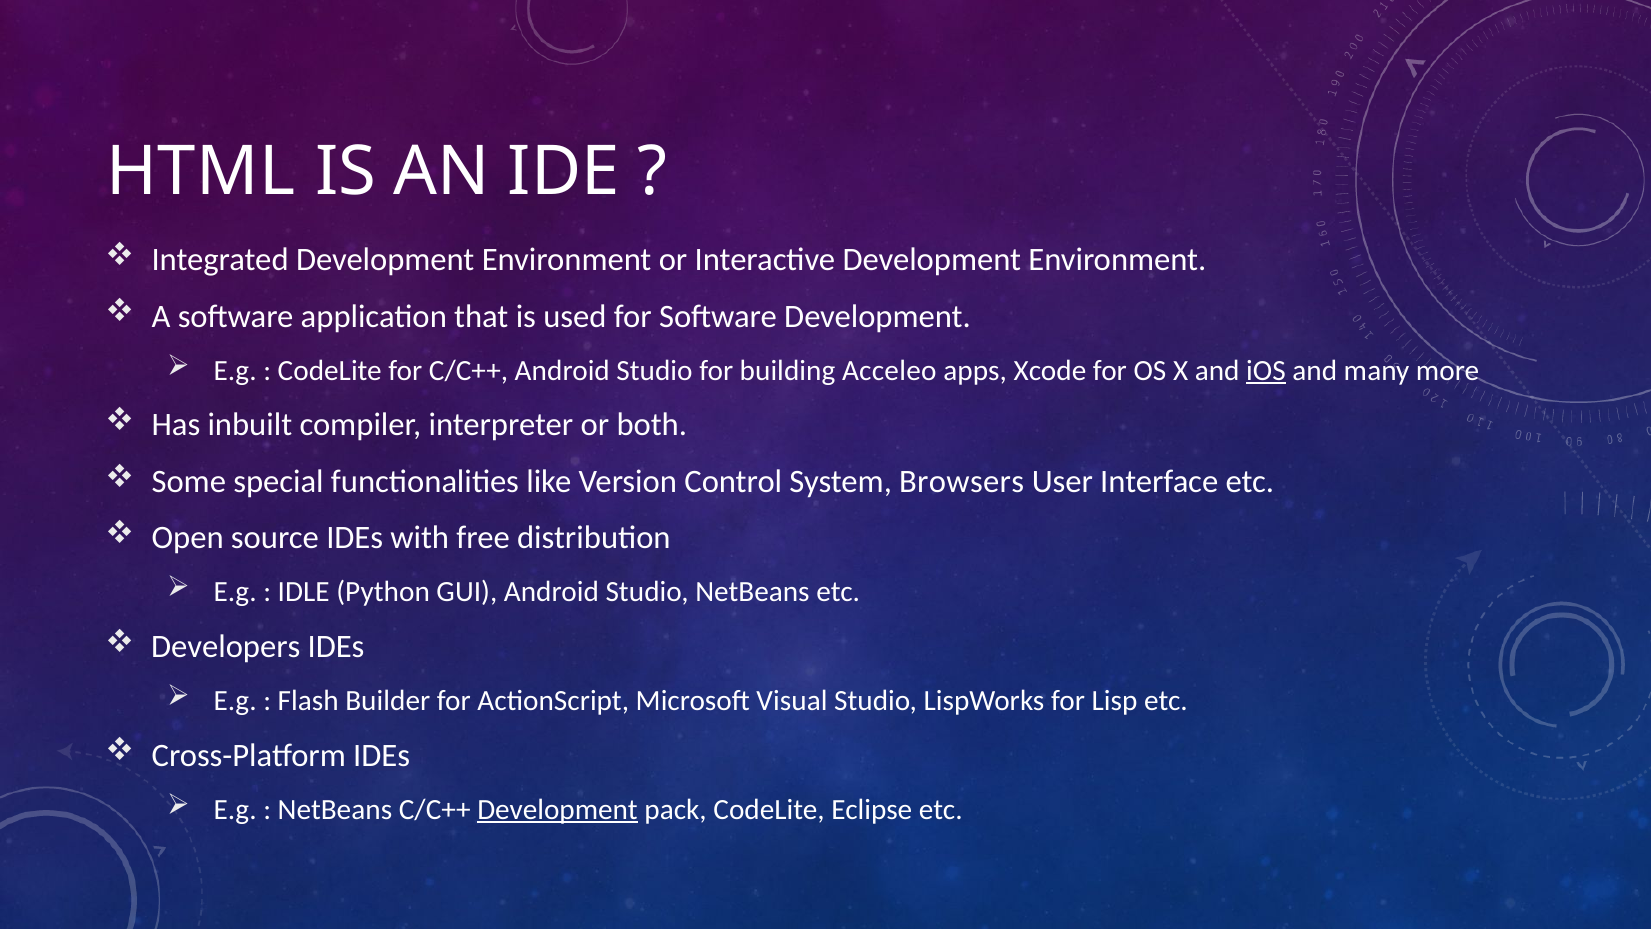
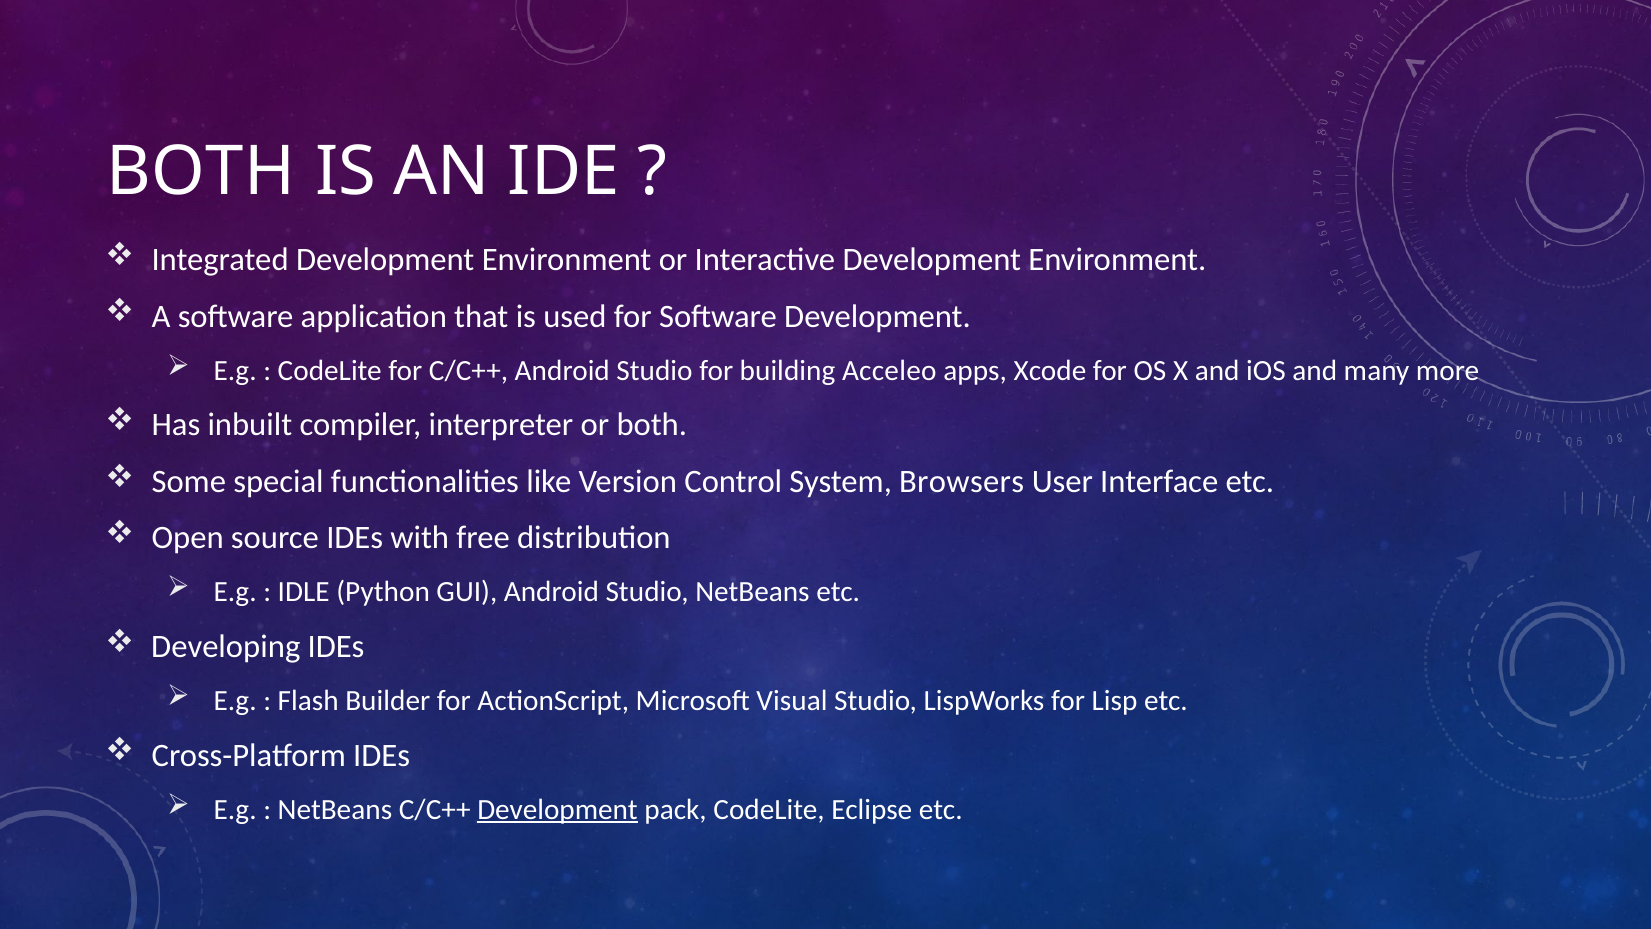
HTML at (201, 172): HTML -> BOTH
iOS underline: present -> none
Developers: Developers -> Developing
